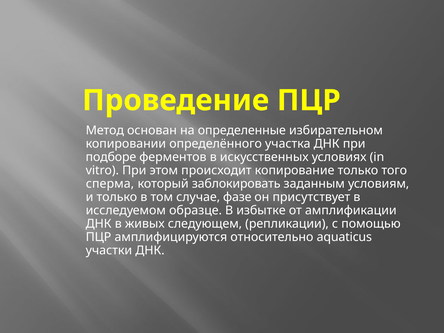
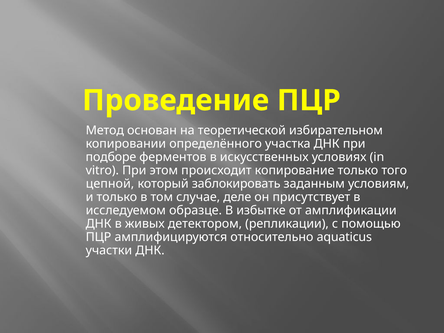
определенные: определенные -> теоретической
сперма: сперма -> цепной
фазе: фазе -> деле
следующем: следующем -> детектором
